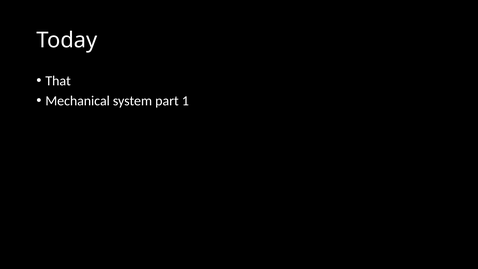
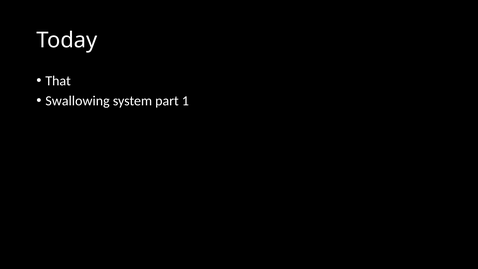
Mechanical: Mechanical -> Swallowing
